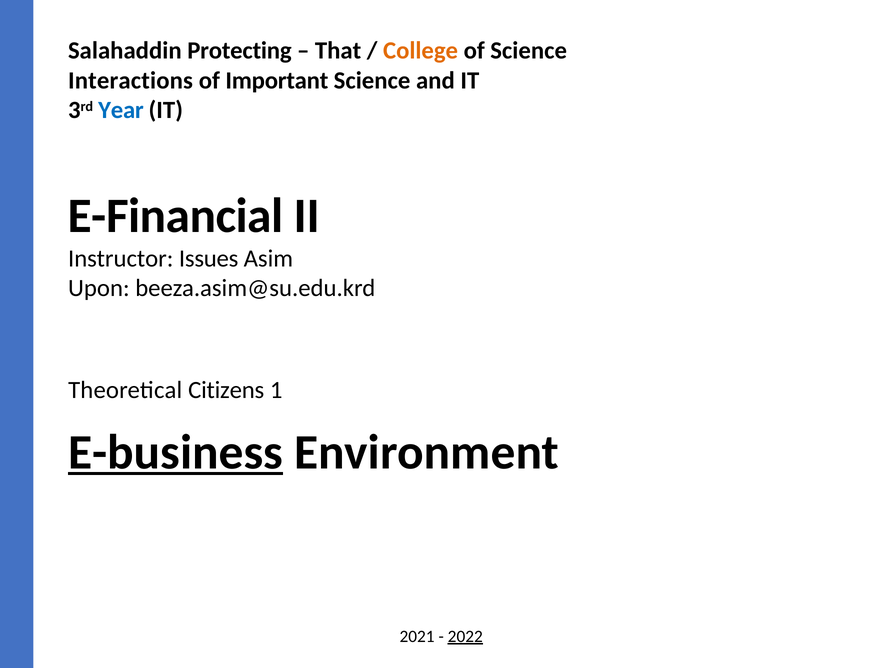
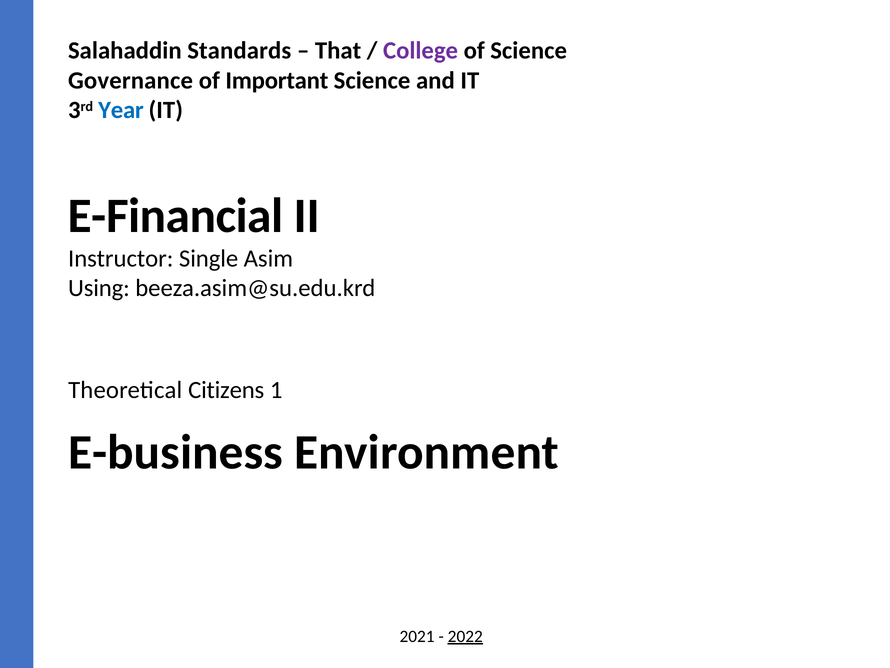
Protecting: Protecting -> Standards
College colour: orange -> purple
Interactions: Interactions -> Governance
Issues: Issues -> Single
Upon: Upon -> Using
E-business underline: present -> none
